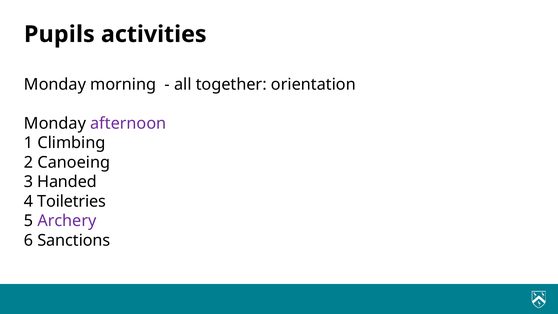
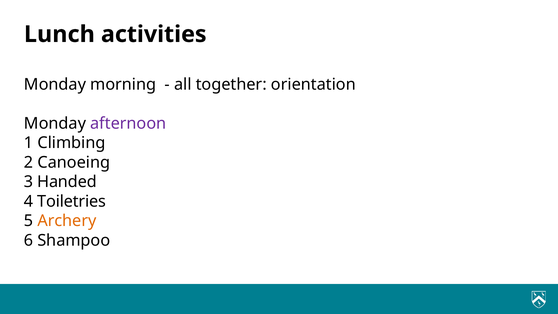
Pupils: Pupils -> Lunch
Archery colour: purple -> orange
Sanctions: Sanctions -> Shampoo
